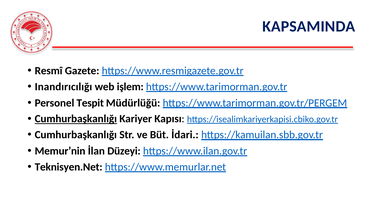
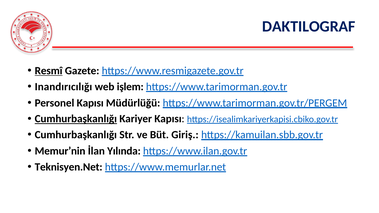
KAPSAMINDA: KAPSAMINDA -> DAKTILOGRAF
Resmî underline: none -> present
Personel Tespit: Tespit -> Kapısı
İdari: İdari -> Giriş
Düzeyi: Düzeyi -> Yılında
